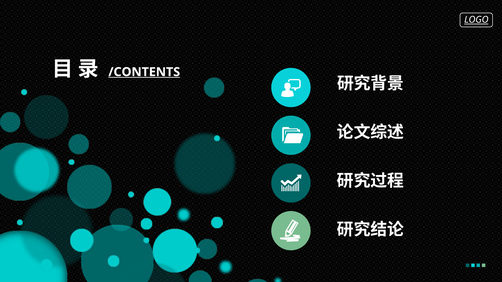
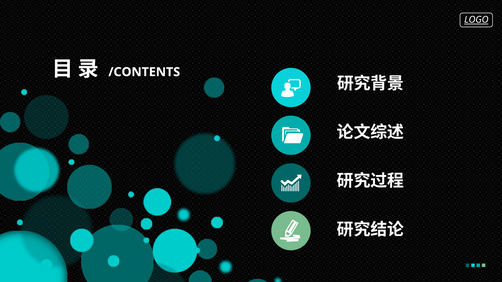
/CONTENTS underline: present -> none
